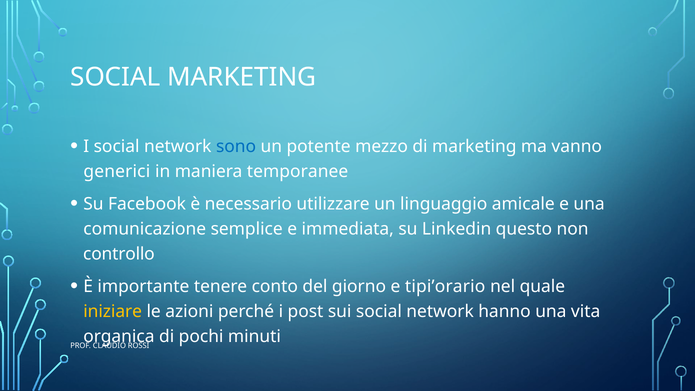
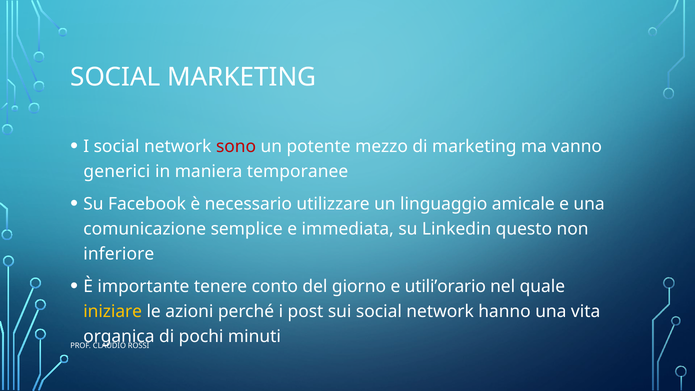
sono colour: blue -> red
controllo: controllo -> inferiore
tipi’orario: tipi’orario -> utili’orario
